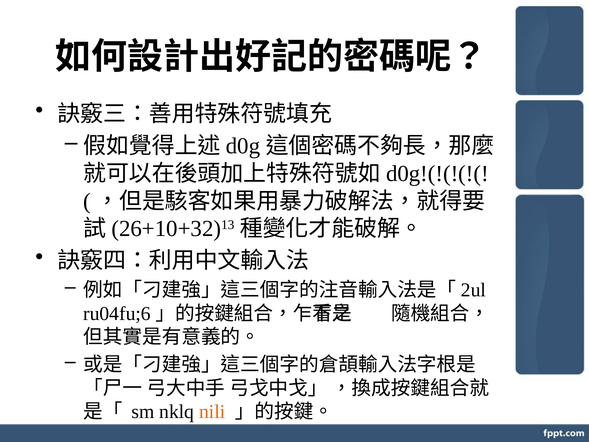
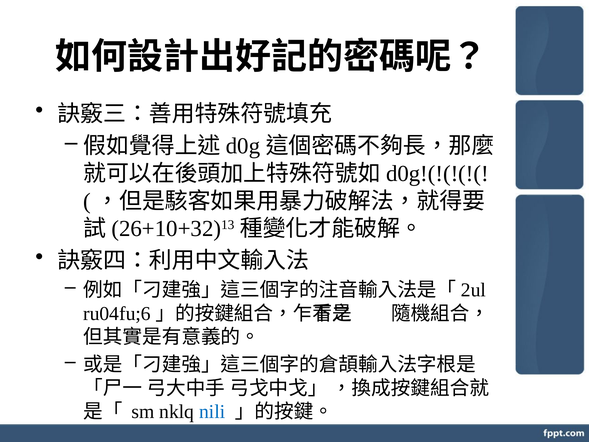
nili colour: orange -> blue
